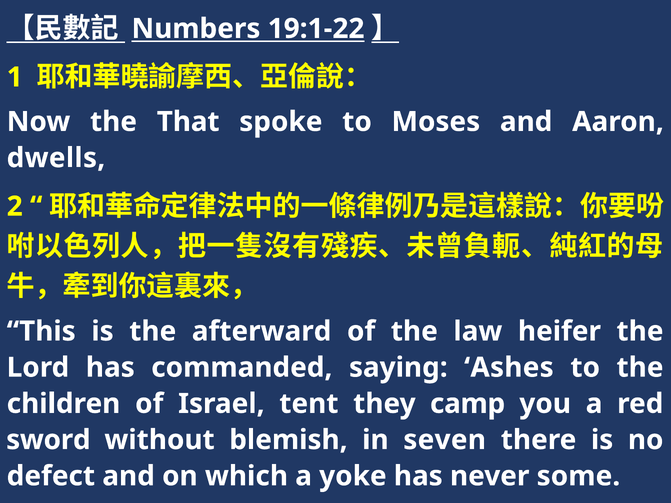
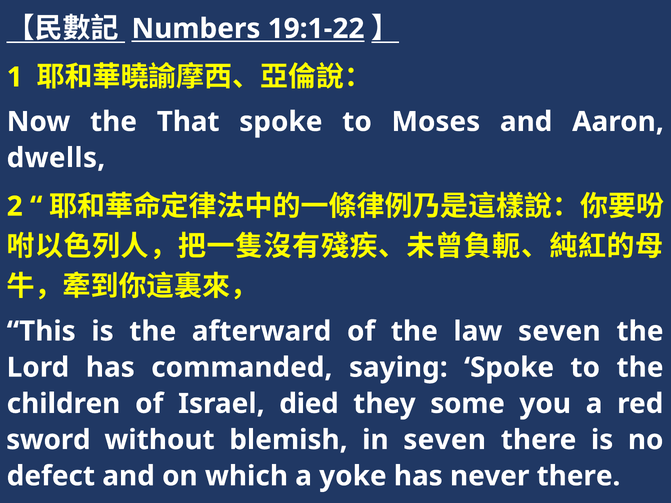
law heifer: heifer -> seven
saying Ashes: Ashes -> Spoke
tent: tent -> died
camp: camp -> some
never some: some -> there
